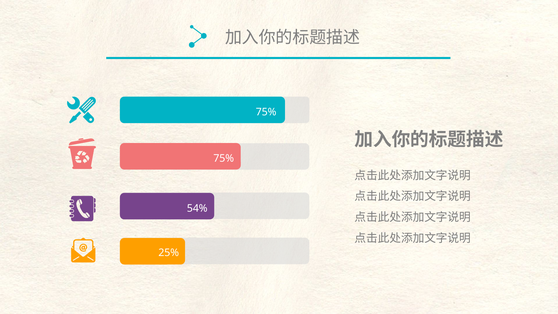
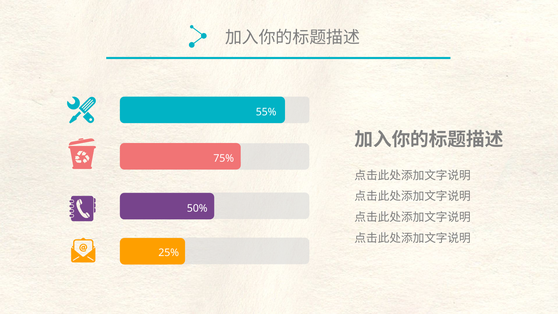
75% at (266, 112): 75% -> 55%
54%: 54% -> 50%
